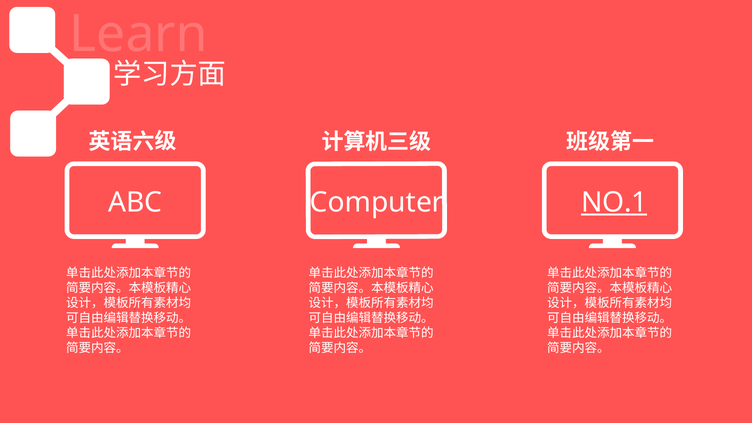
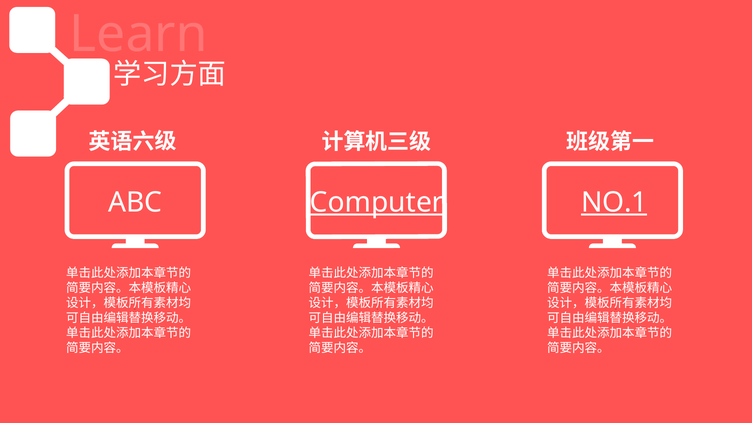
Computer underline: none -> present
